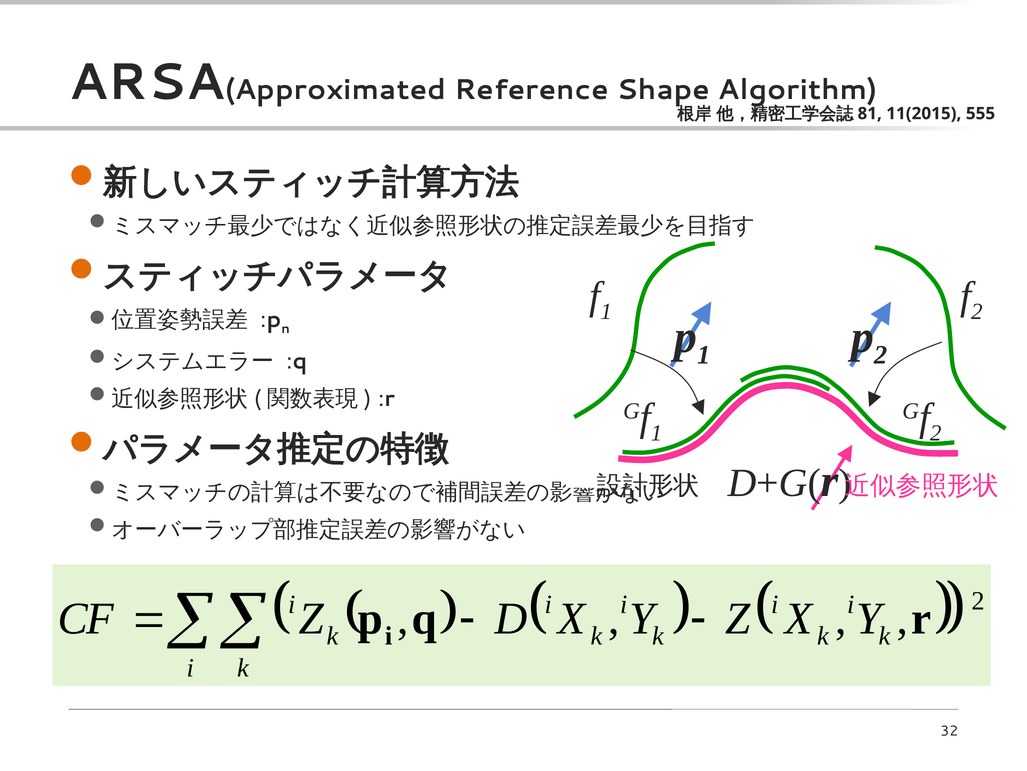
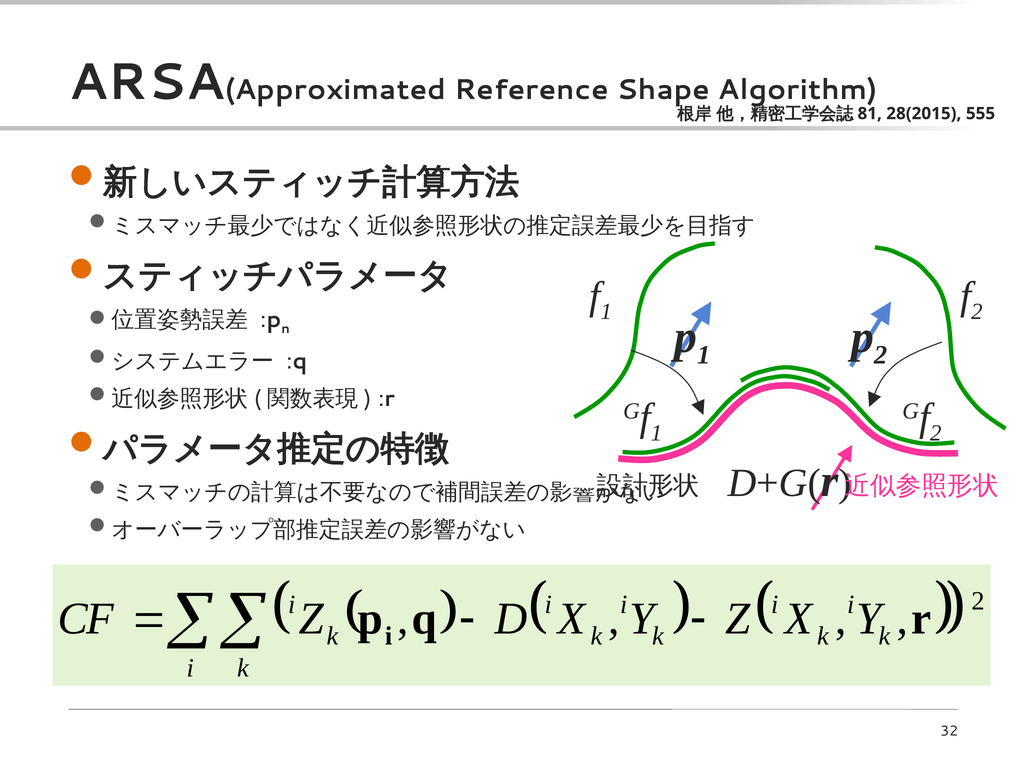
11(2015: 11(2015 -> 28(2015
